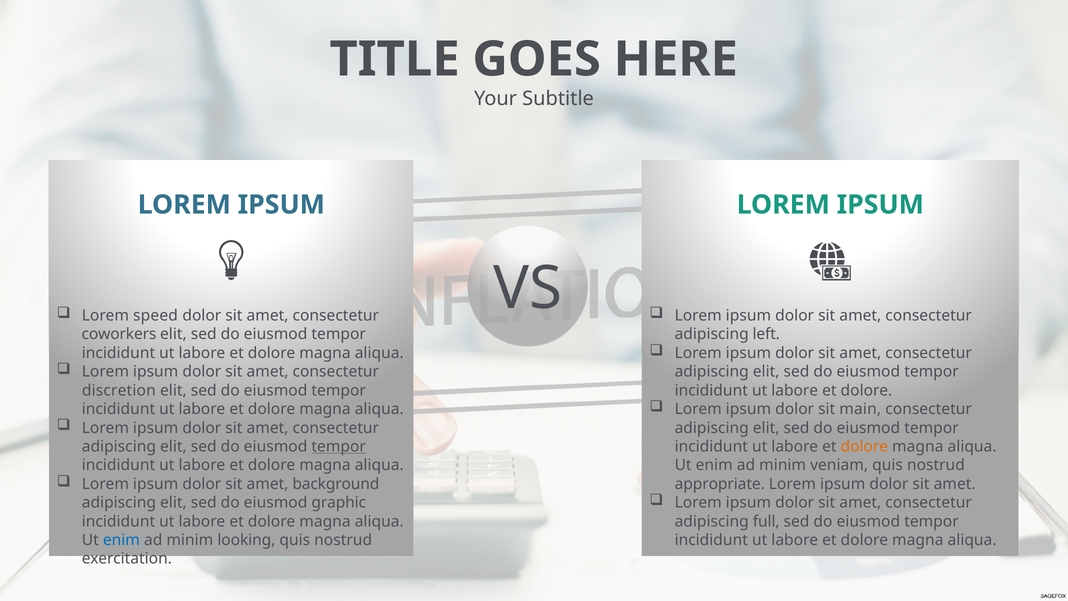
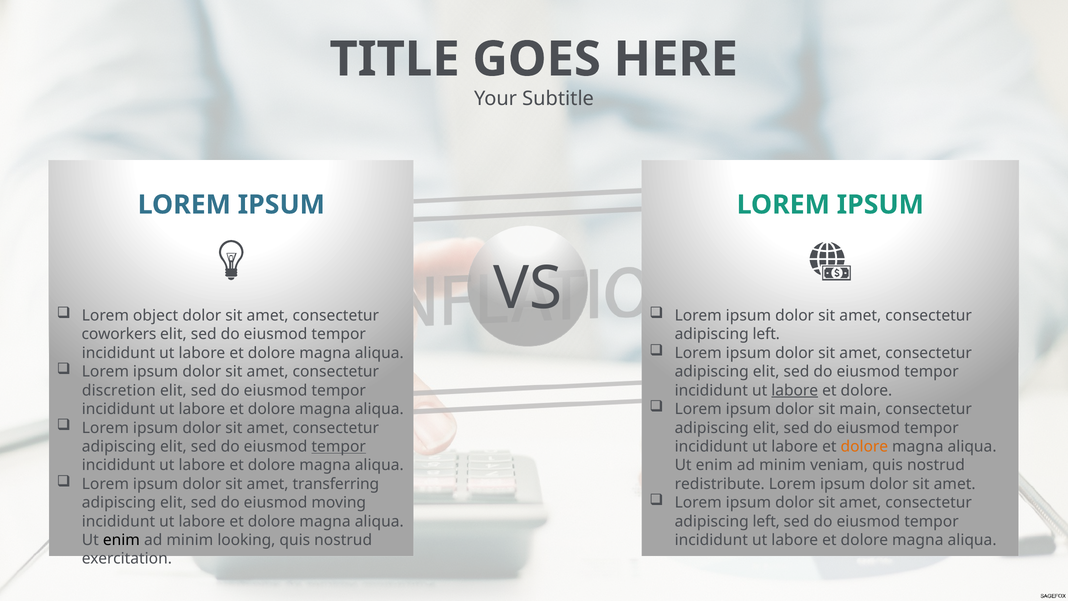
speed: speed -> object
labore at (795, 390) underline: none -> present
background: background -> transferring
appropriate: appropriate -> redistribute
graphic: graphic -> moving
full at (766, 521): full -> left
enim at (121, 540) colour: blue -> black
